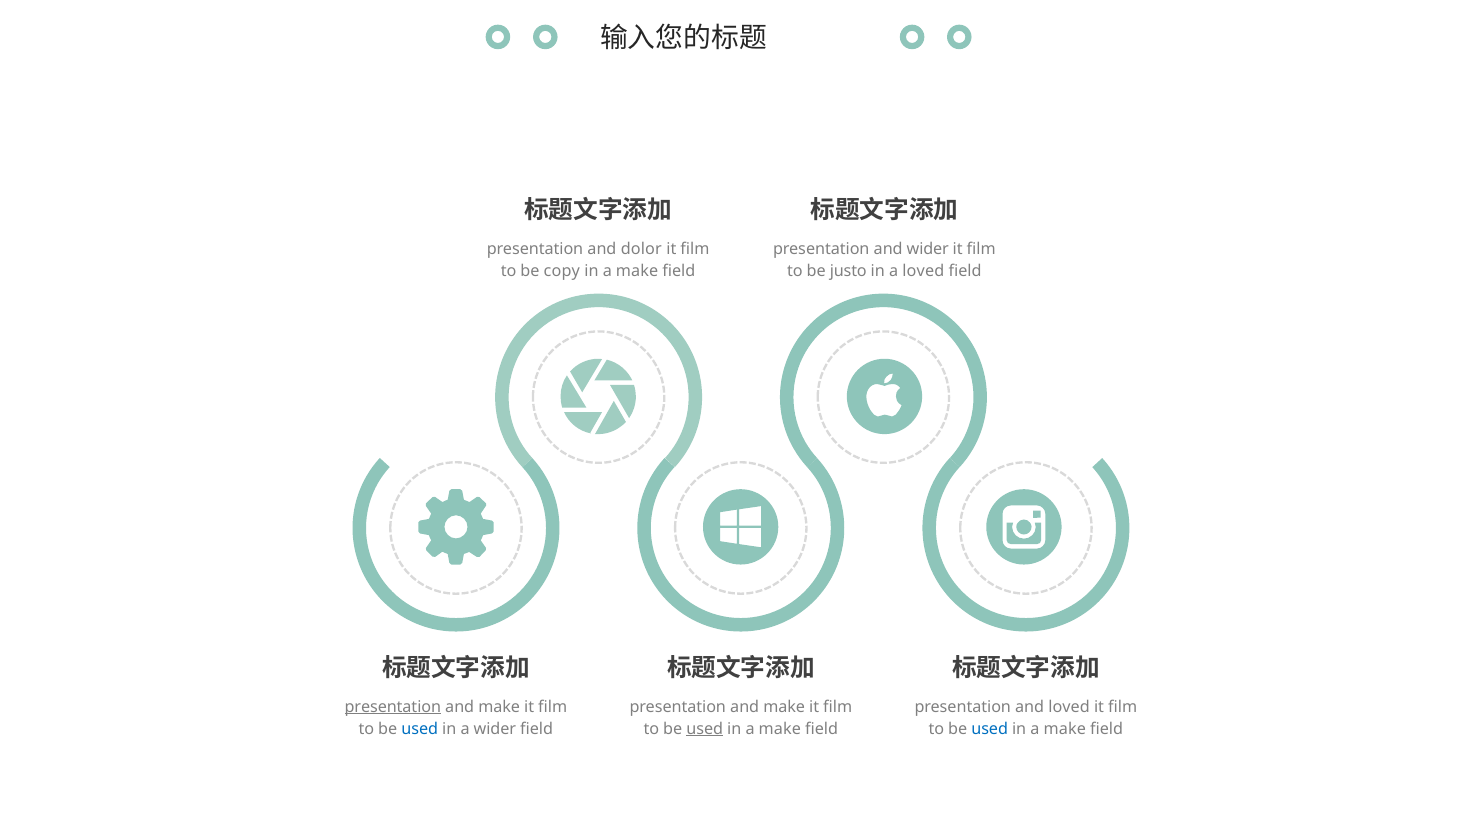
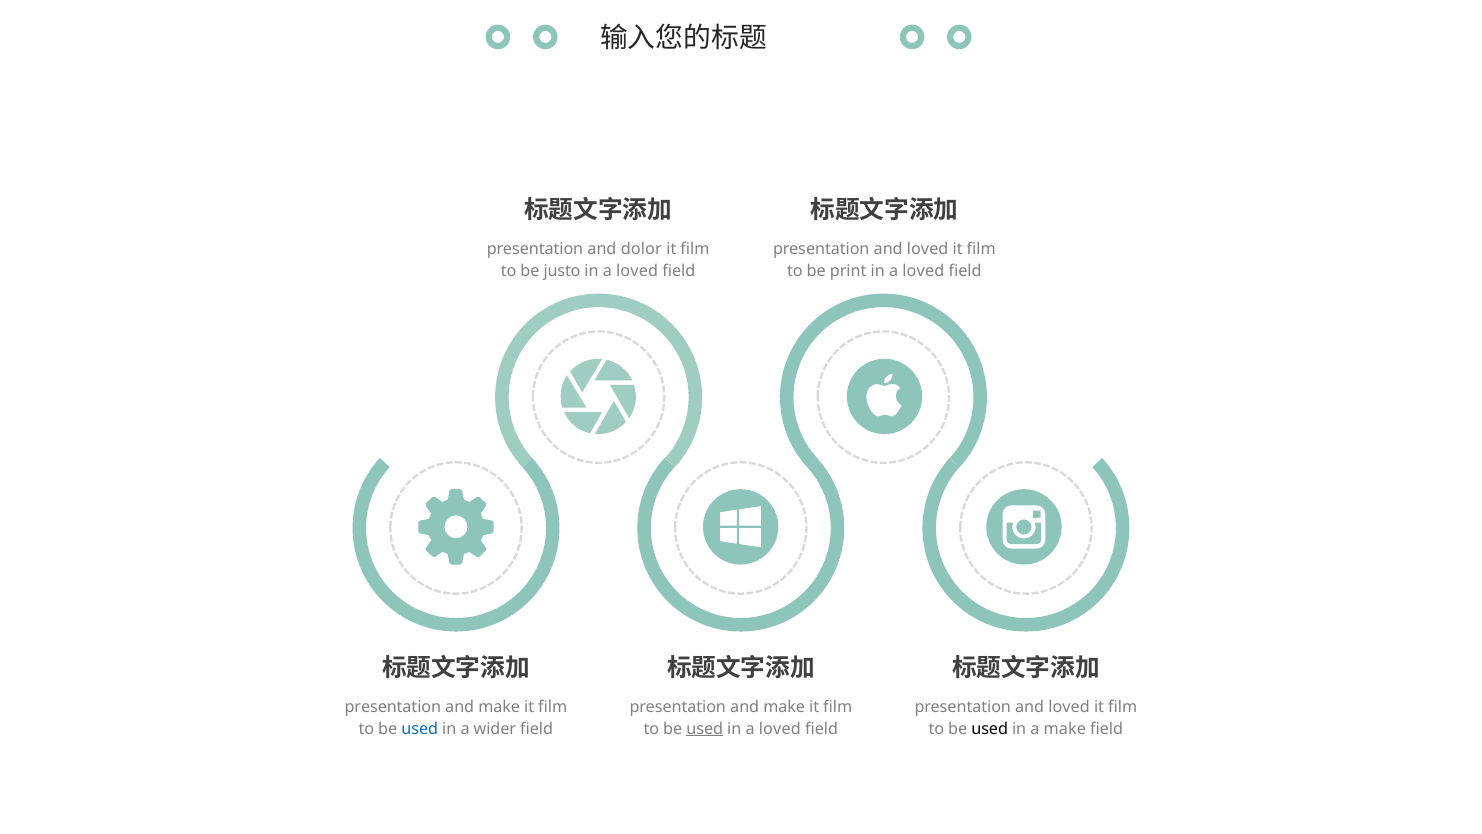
wider at (928, 249): wider -> loved
copy: copy -> justo
make at (637, 271): make -> loved
justo: justo -> print
presentation at (393, 706) underline: present -> none
make at (780, 729): make -> loved
used at (990, 729) colour: blue -> black
